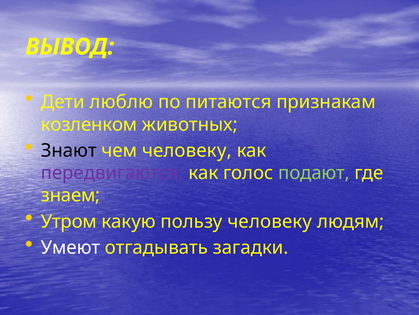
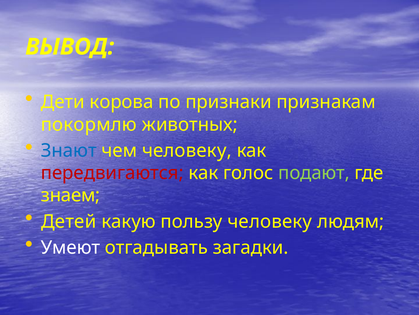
люблю: люблю -> корова
питаются: питаются -> признаки
козленком: козленком -> покормлю
Знают colour: black -> blue
передвигаются colour: purple -> red
Утром: Утром -> Детей
